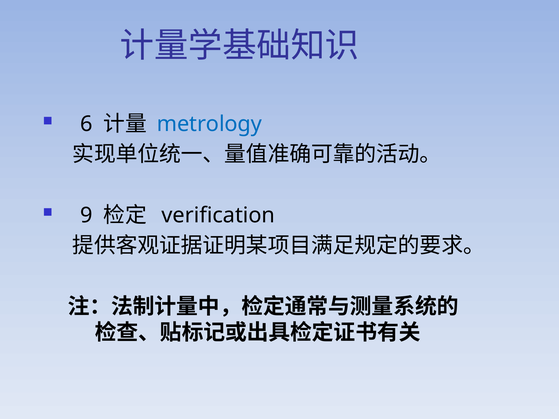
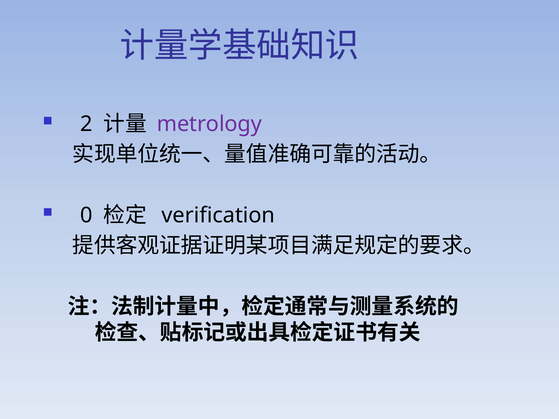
6: 6 -> 2
metrology colour: blue -> purple
9: 9 -> 0
